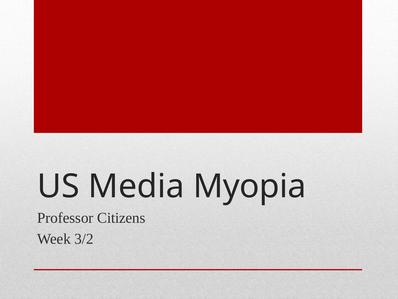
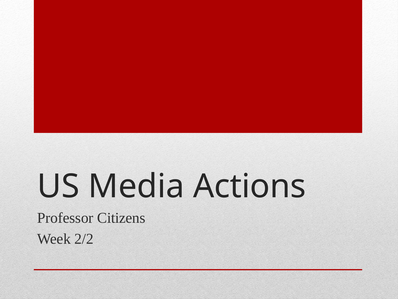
Myopia: Myopia -> Actions
3/2: 3/2 -> 2/2
